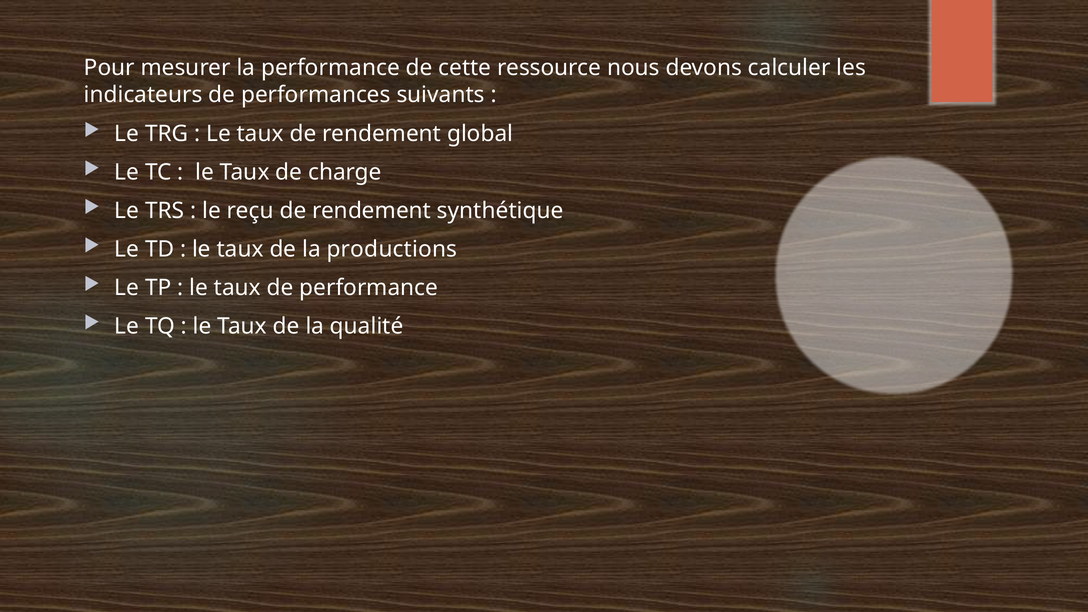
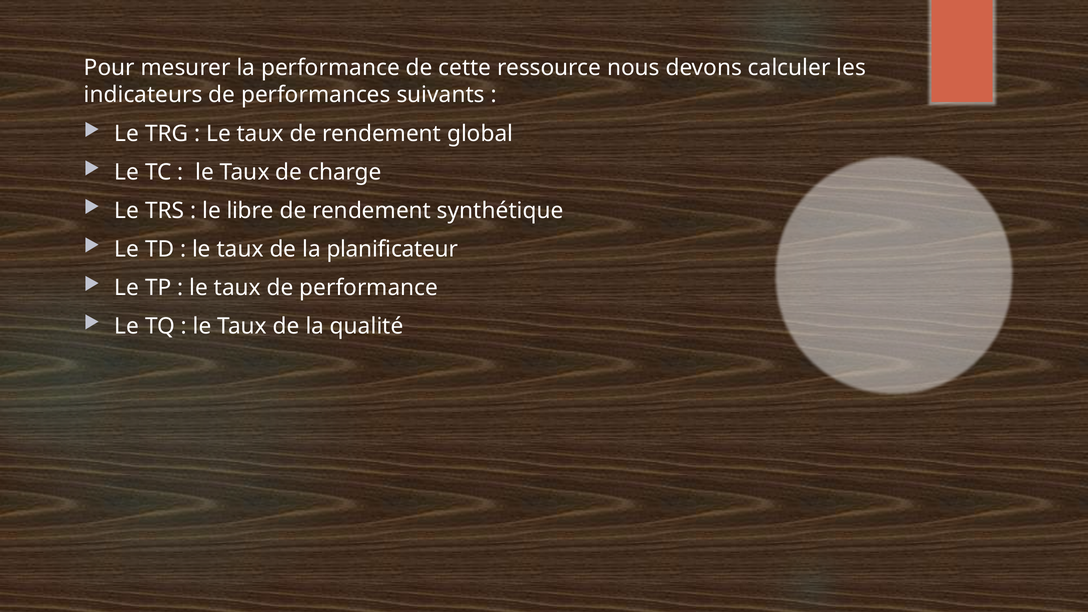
reçu: reçu -> libre
productions: productions -> planificateur
